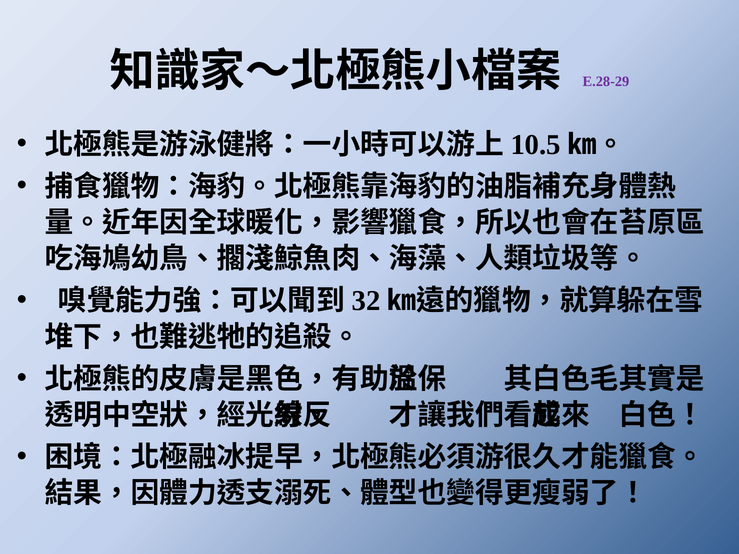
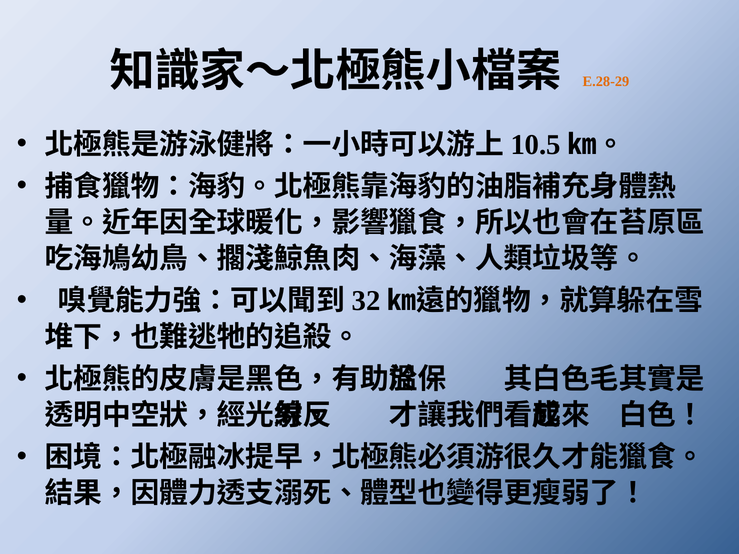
E.28-29 colour: purple -> orange
